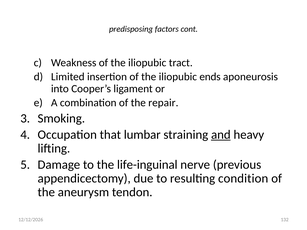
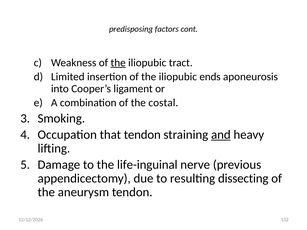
the at (118, 63) underline: none -> present
repair: repair -> costal
that lumbar: lumbar -> tendon
condition: condition -> dissecting
